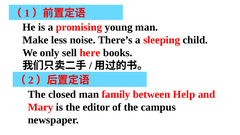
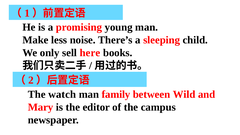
closed: closed -> watch
Help: Help -> Wild
